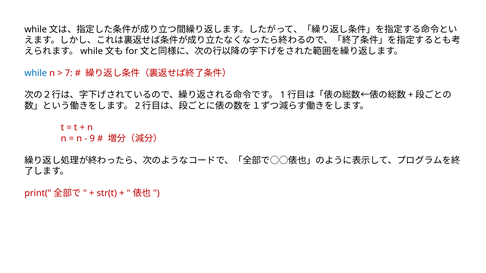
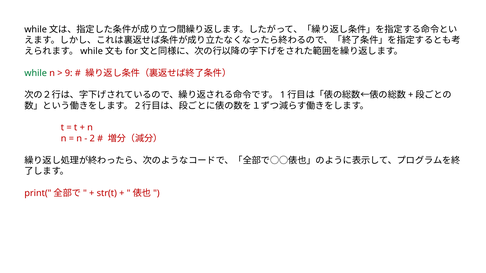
while colour: blue -> green
7: 7 -> 9
9: 9 -> 2
